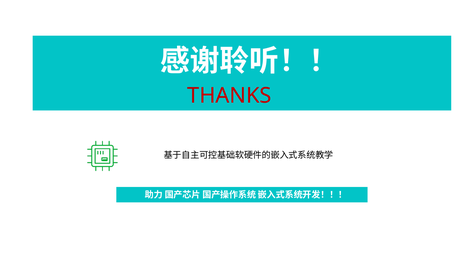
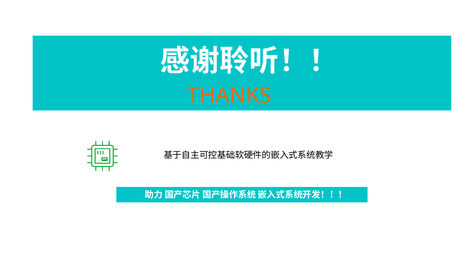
THANKS colour: red -> orange
